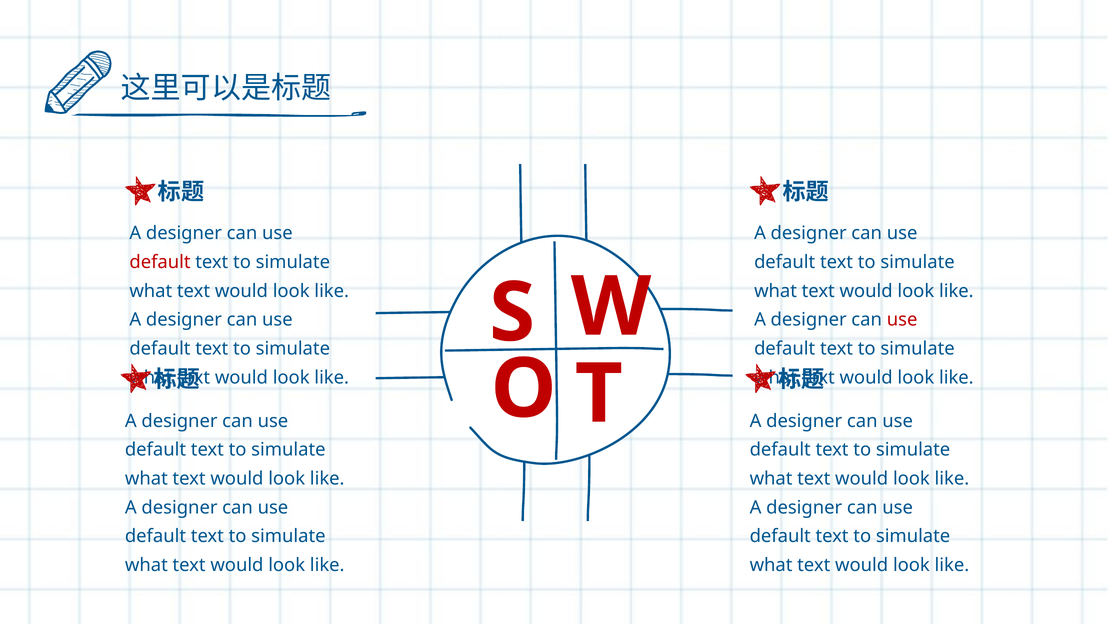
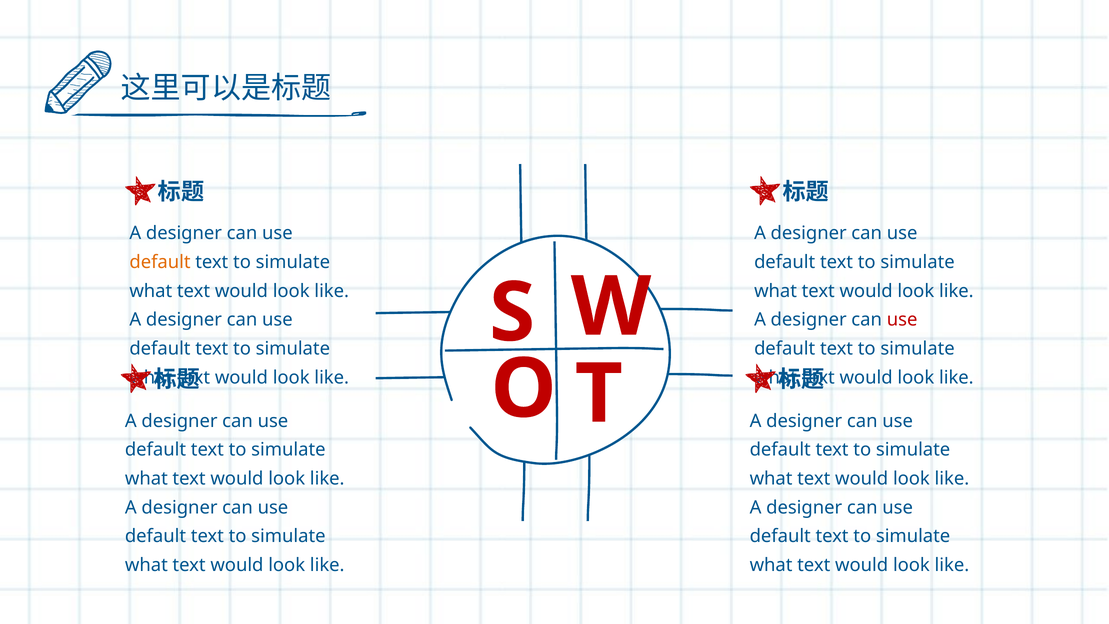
default at (160, 262) colour: red -> orange
